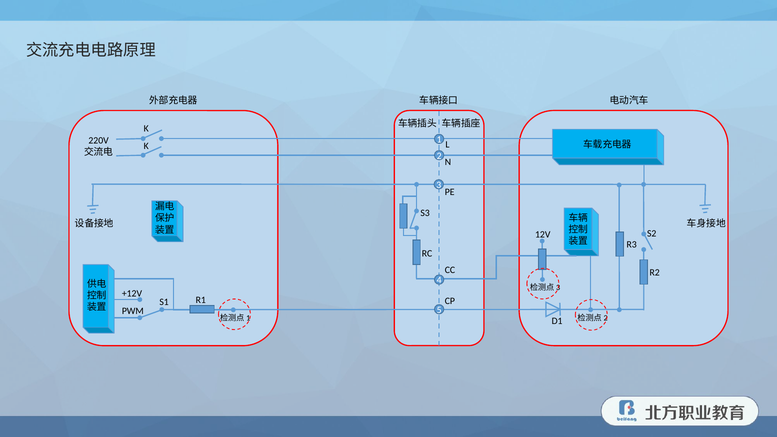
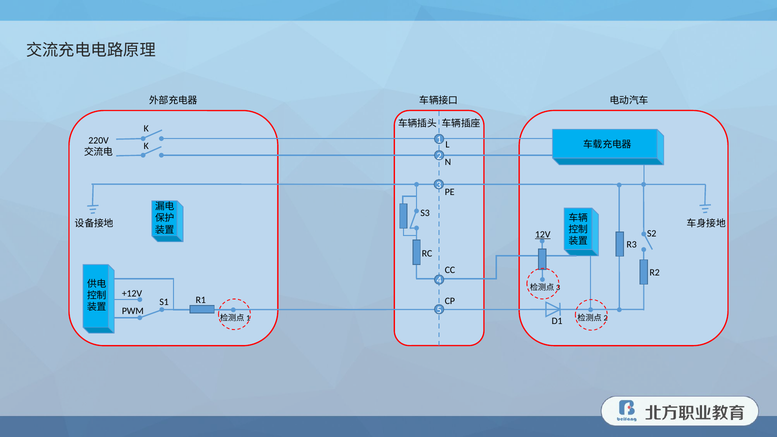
12V underline: none -> present
